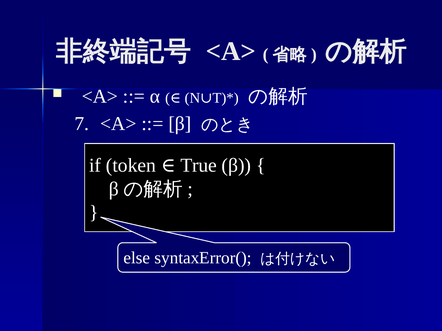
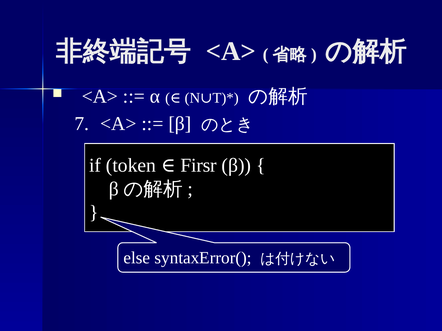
True: True -> Firsr
